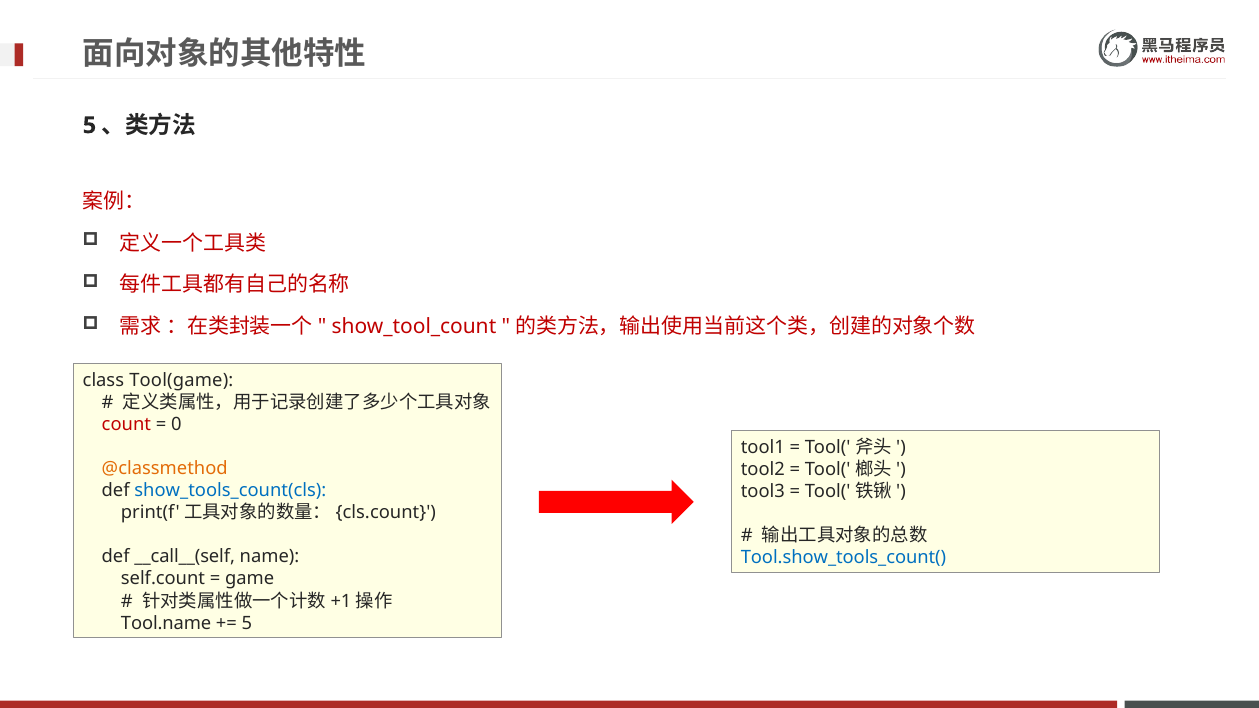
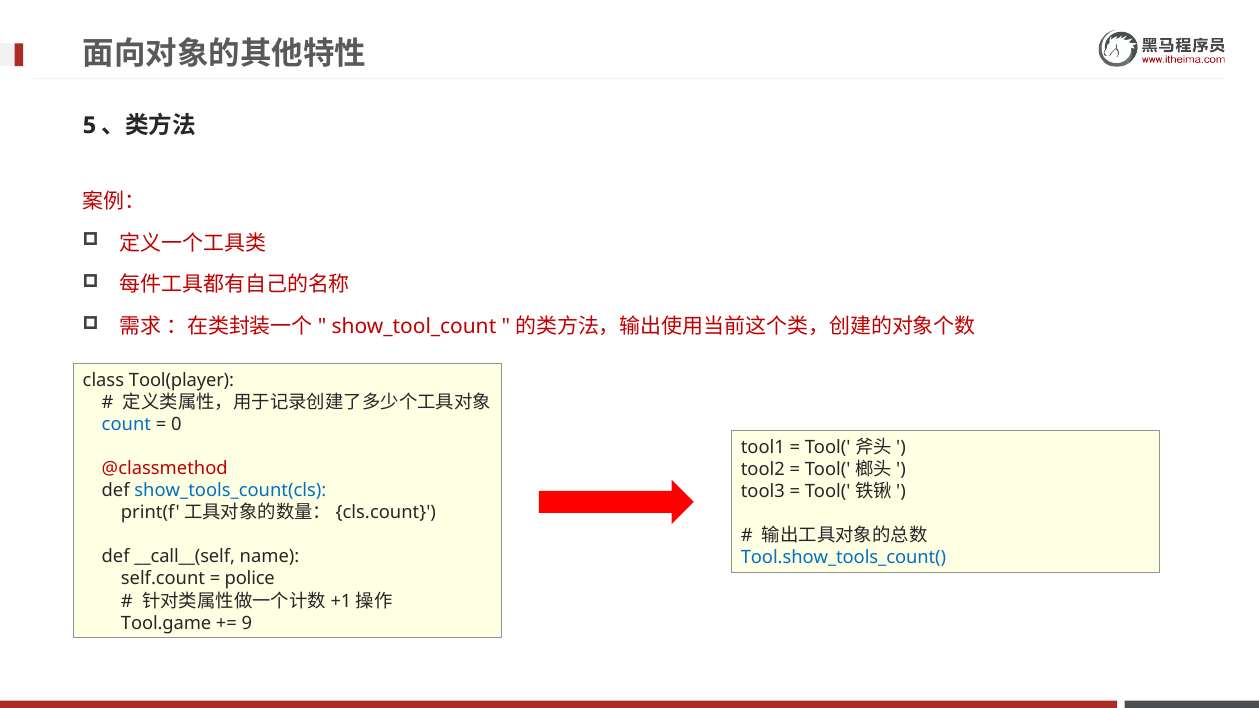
Tool(game: Tool(game -> Tool(player
count colour: red -> blue
@classmethod colour: orange -> red
game: game -> police
Tool.name: Tool.name -> Tool.game
5 at (247, 623): 5 -> 9
